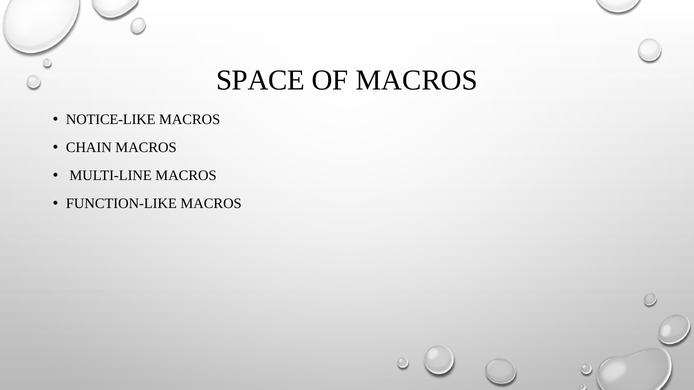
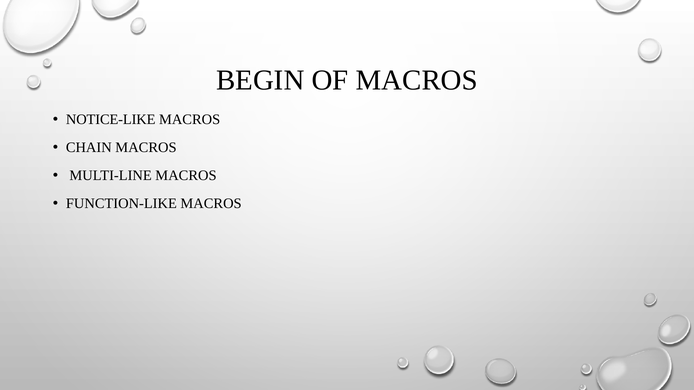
SPACE: SPACE -> BEGIN
